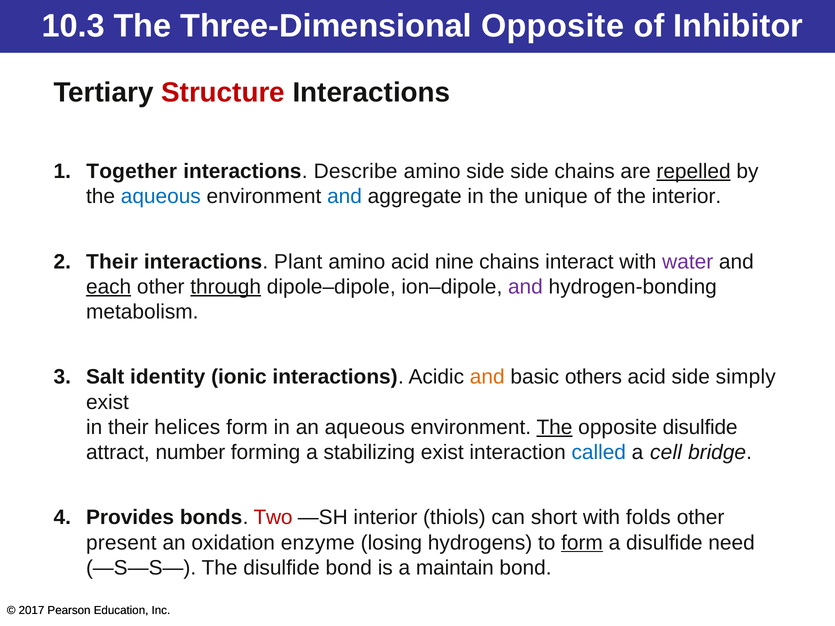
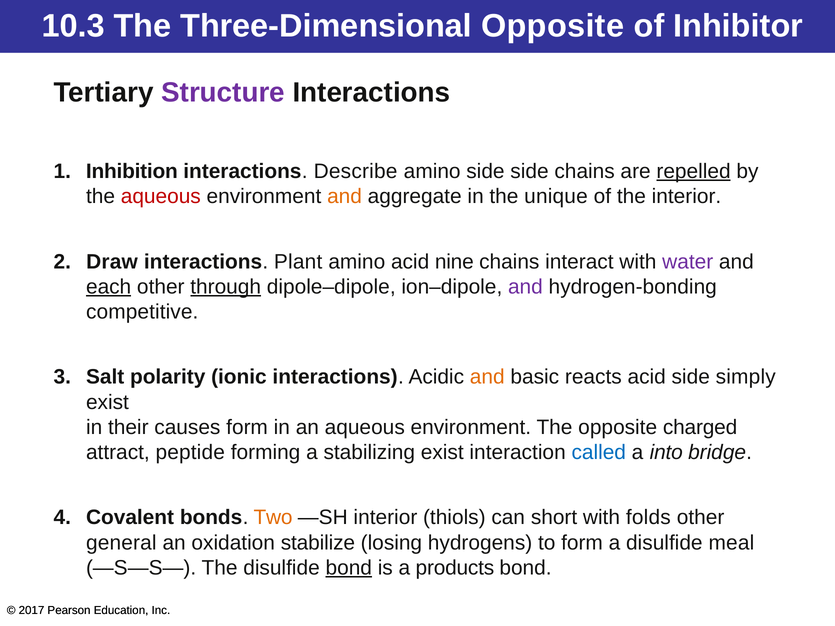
Structure colour: red -> purple
Together: Together -> Inhibition
aqueous at (161, 196) colour: blue -> red
and at (345, 196) colour: blue -> orange
Their at (112, 262): Their -> Draw
metabolism: metabolism -> competitive
identity: identity -> polarity
others: others -> reacts
helices: helices -> causes
The at (554, 427) underline: present -> none
opposite disulfide: disulfide -> charged
number: number -> peptide
cell: cell -> into
Provides: Provides -> Covalent
Two colour: red -> orange
present: present -> general
enzyme: enzyme -> stabilize
form at (582, 543) underline: present -> none
need: need -> meal
bond at (349, 568) underline: none -> present
maintain: maintain -> products
